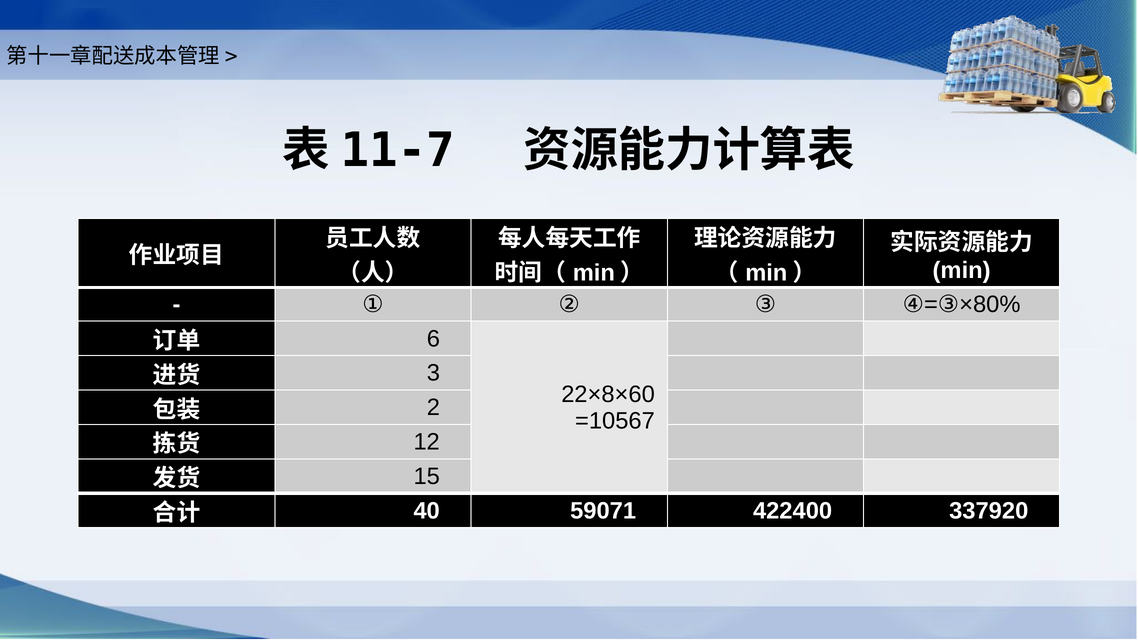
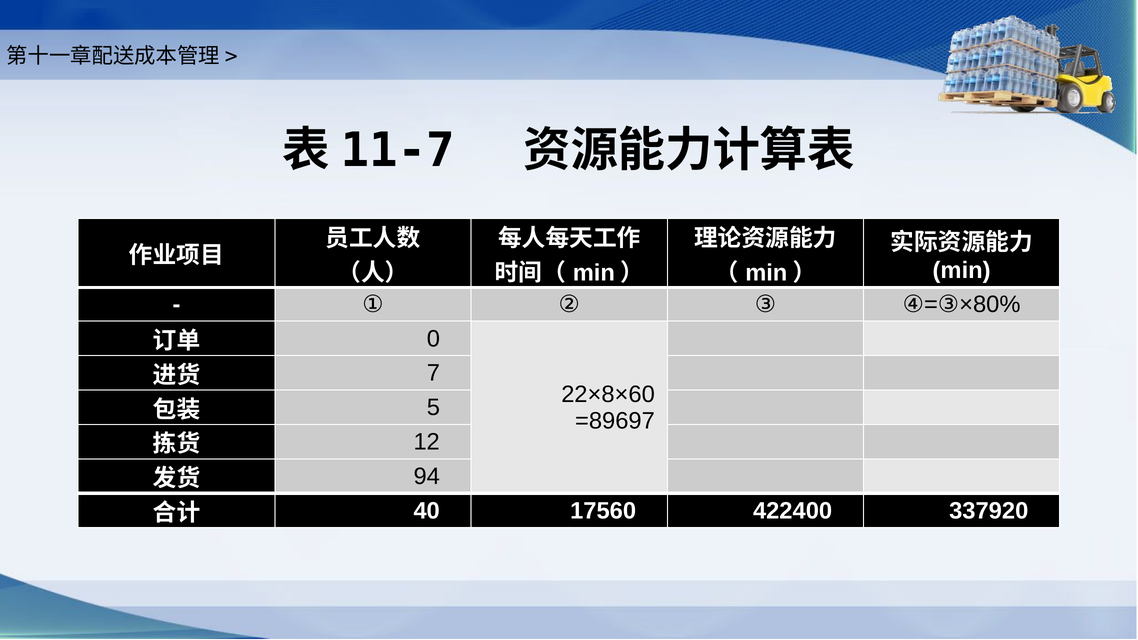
6: 6 -> 0
3: 3 -> 7
2: 2 -> 5
=10567: =10567 -> =89697
15: 15 -> 94
59071: 59071 -> 17560
